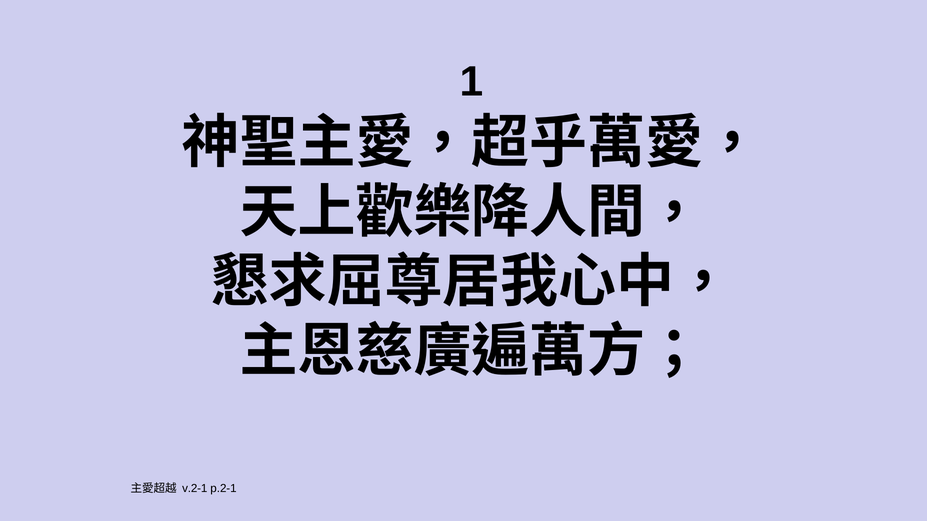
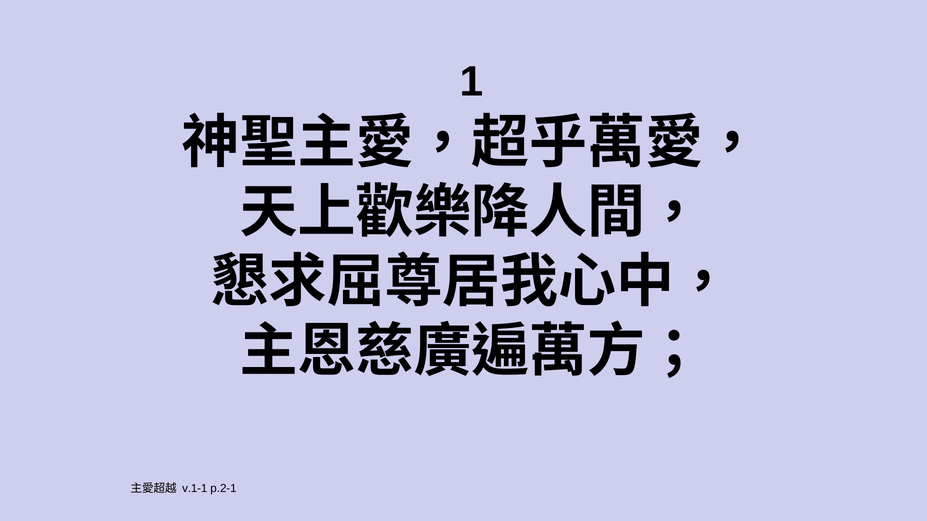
v.2-1: v.2-1 -> v.1-1
